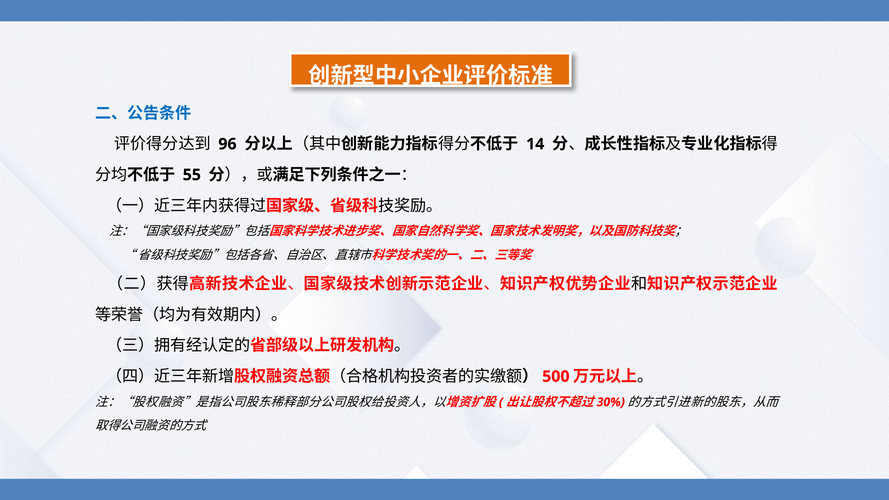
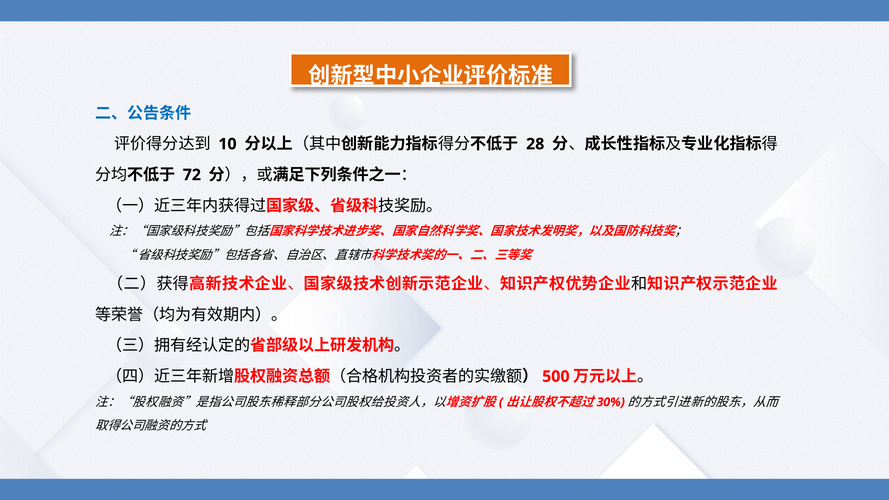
96: 96 -> 10
14: 14 -> 28
55: 55 -> 72
